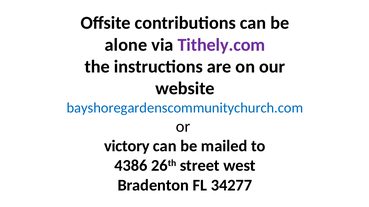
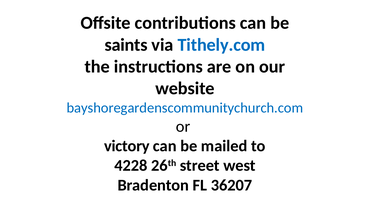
alone: alone -> saints
Tithely.com colour: purple -> blue
4386: 4386 -> 4228
34277: 34277 -> 36207
